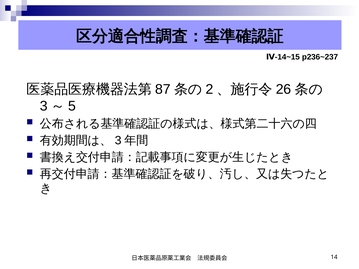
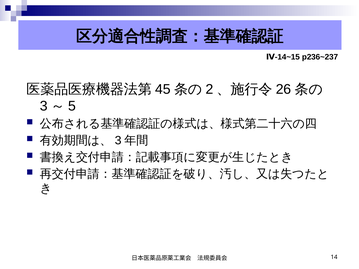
87: 87 -> 45
